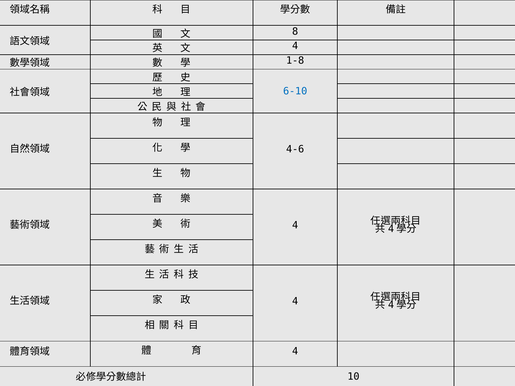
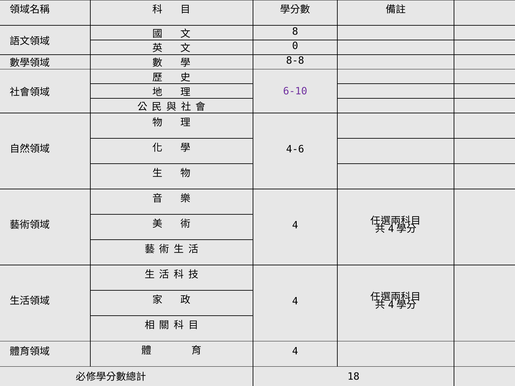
4 at (295, 46): 4 -> 0
1-8: 1-8 -> 8-8
6-10 colour: blue -> purple
10: 10 -> 18
